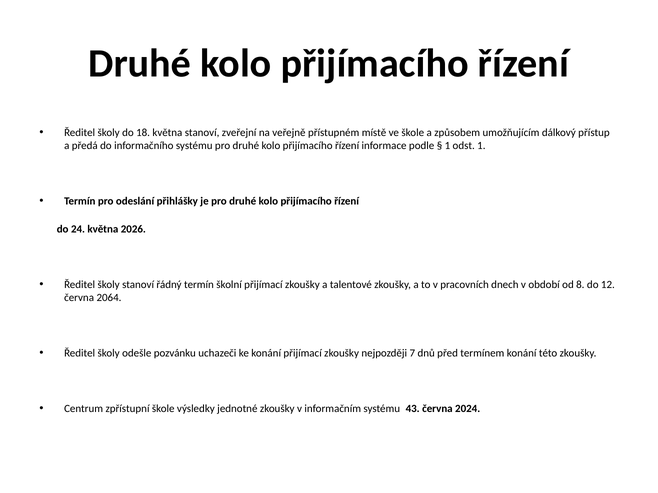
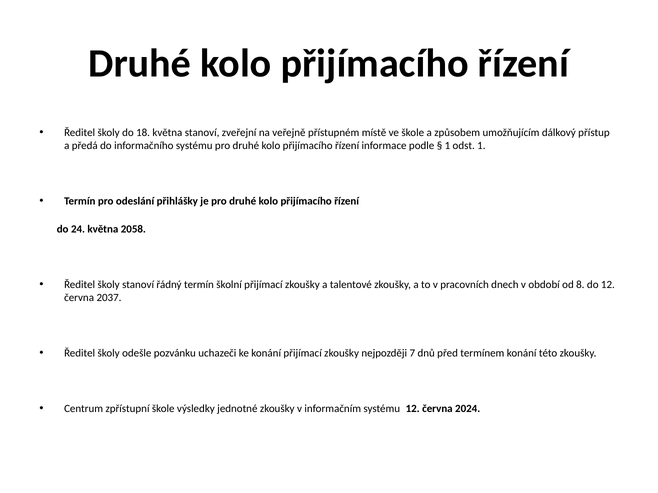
2026: 2026 -> 2058
2064: 2064 -> 2037
systému 43: 43 -> 12
